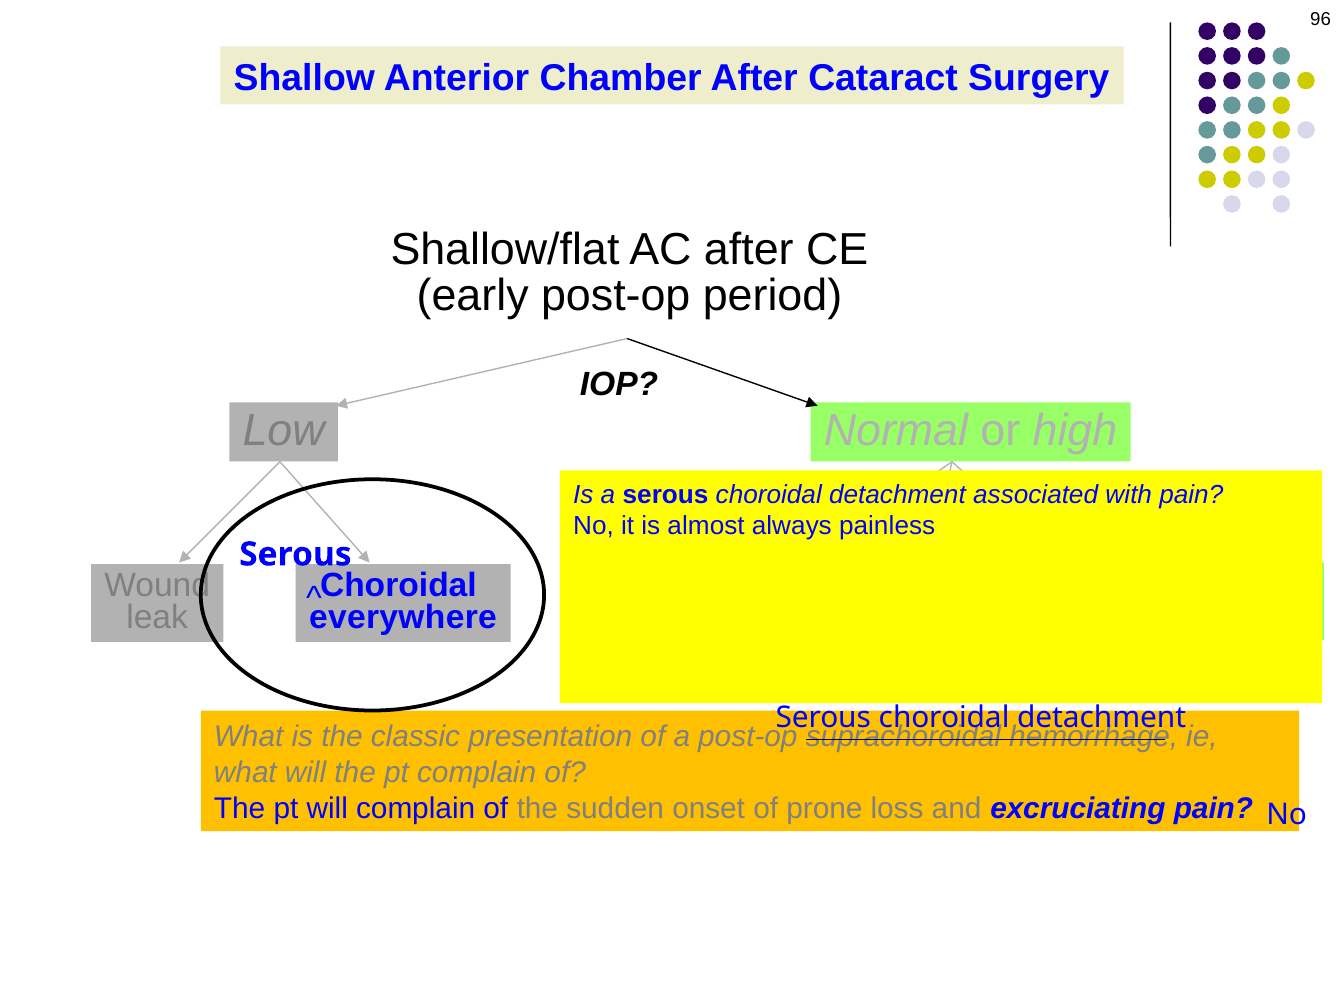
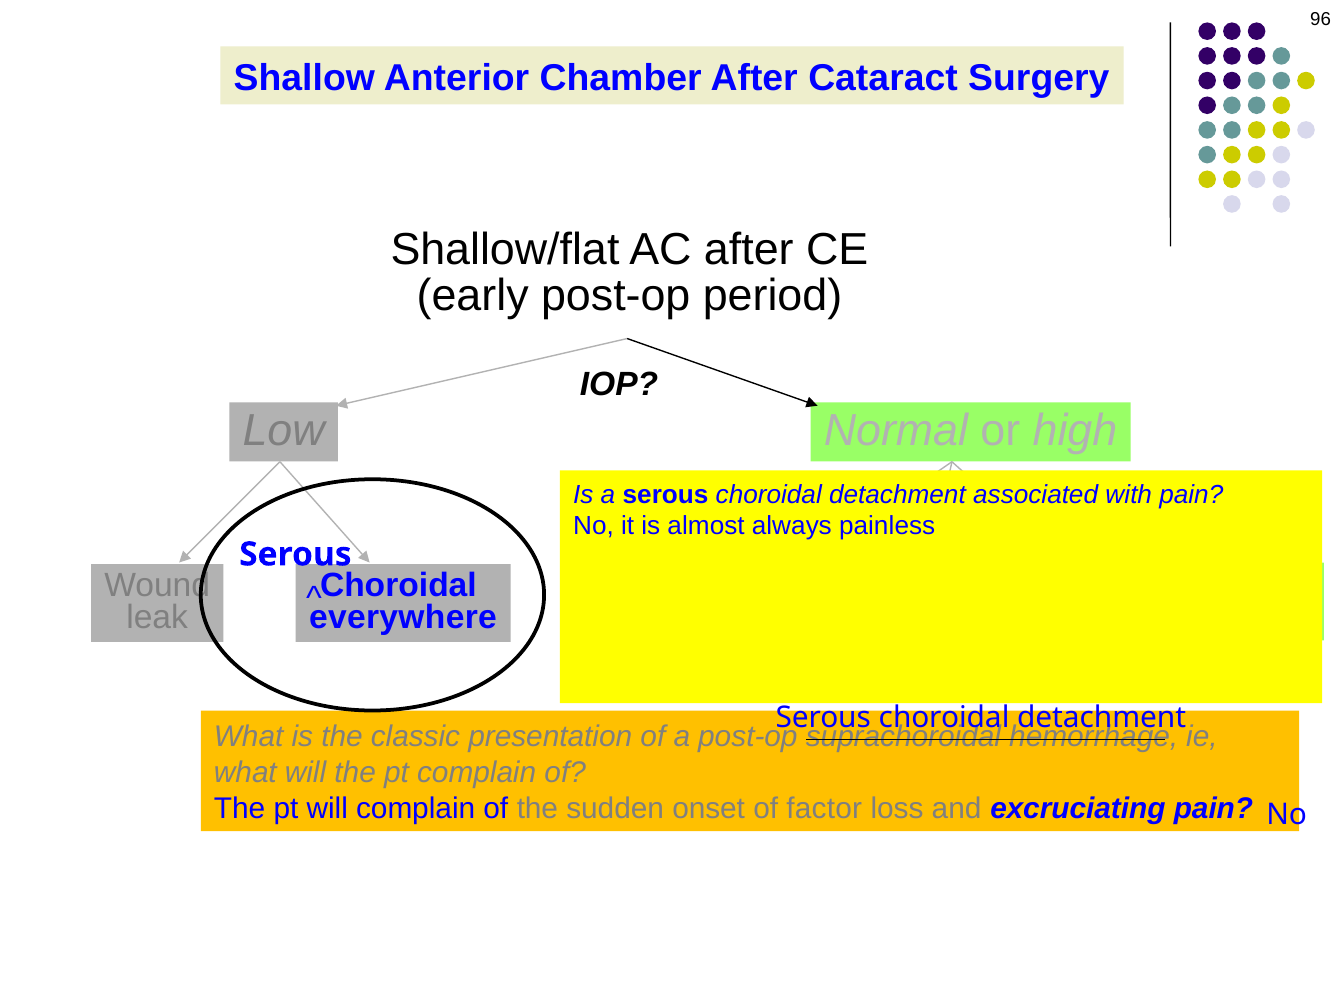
prone: prone -> factor
